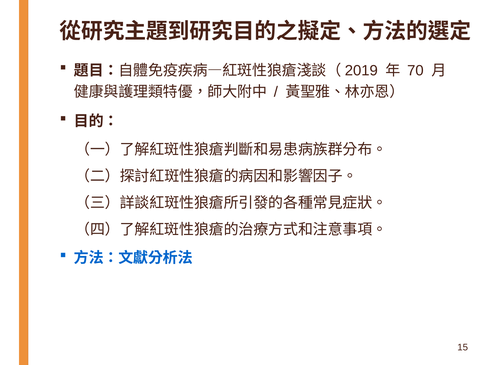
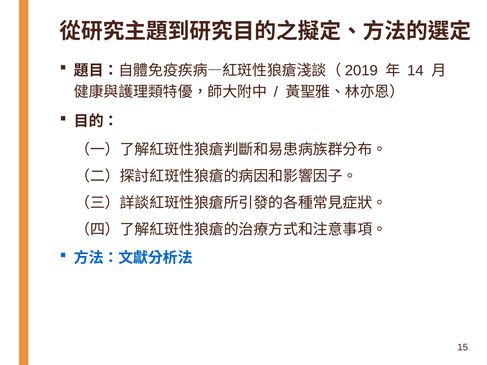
70: 70 -> 14
